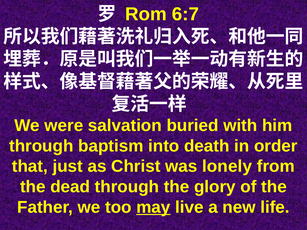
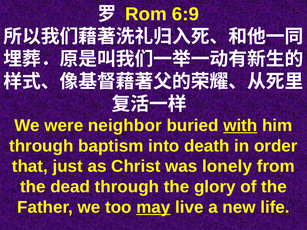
6:7: 6:7 -> 6:9
salvation: salvation -> neighbor
with underline: none -> present
